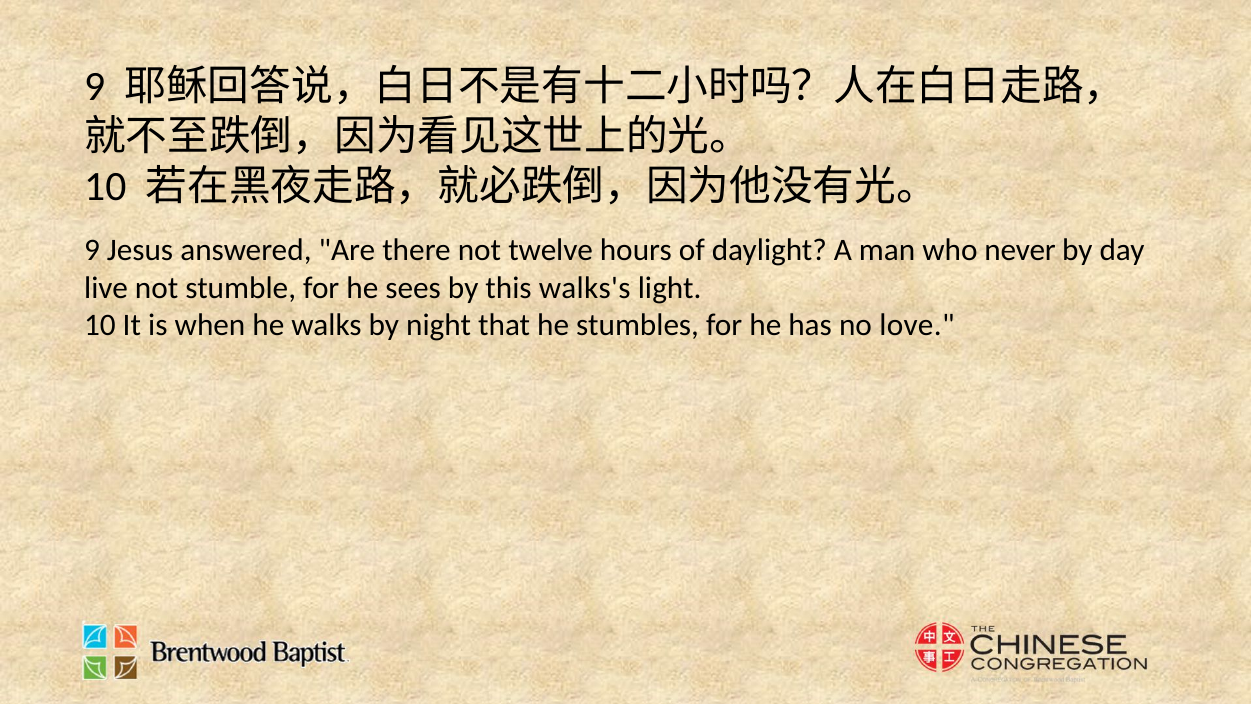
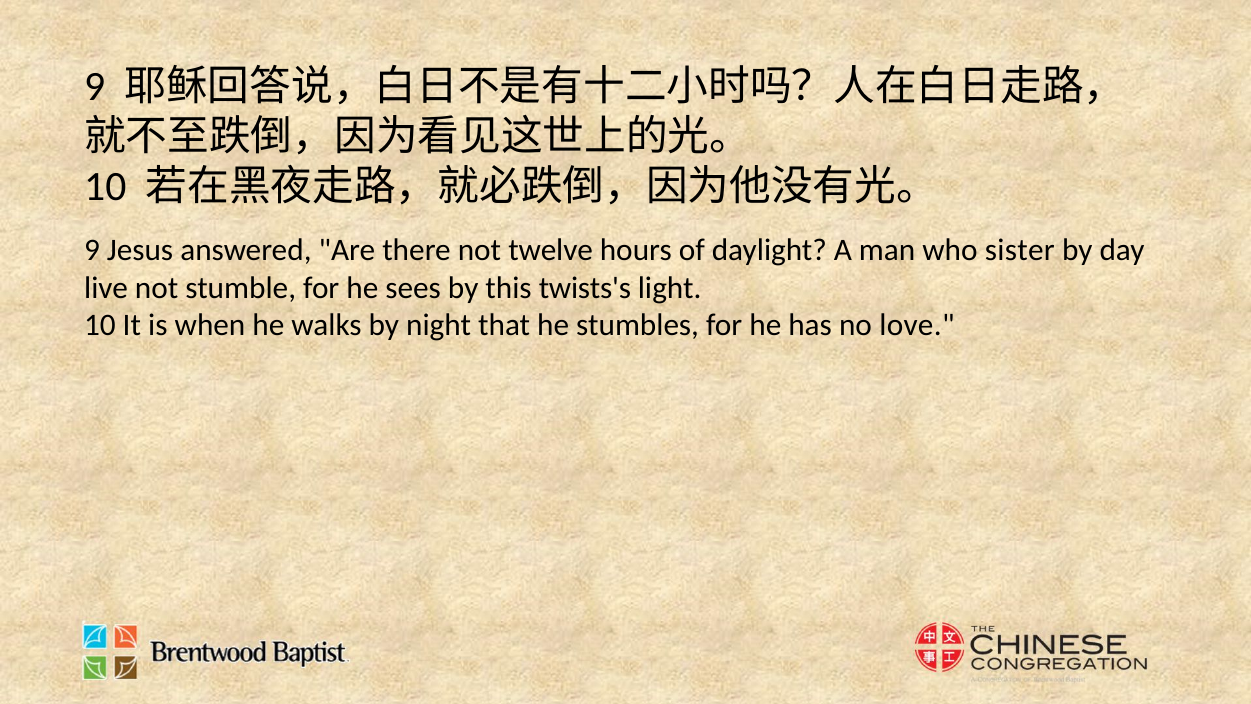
never: never -> sister
walks's: walks's -> twists's
